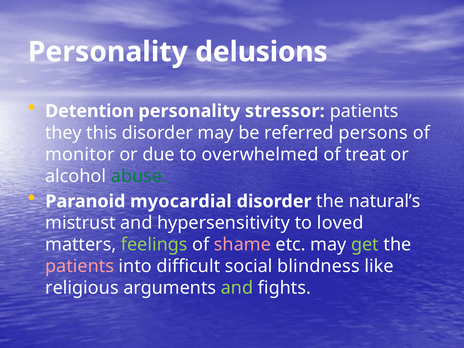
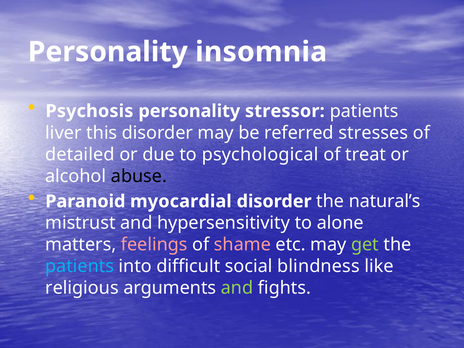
delusions: delusions -> insomnia
Detention: Detention -> Psychosis
they: they -> liver
persons: persons -> stresses
monitor: monitor -> detailed
overwhelmed: overwhelmed -> psychological
abuse colour: green -> black
loved: loved -> alone
feelings colour: light green -> pink
patients at (80, 266) colour: pink -> light blue
